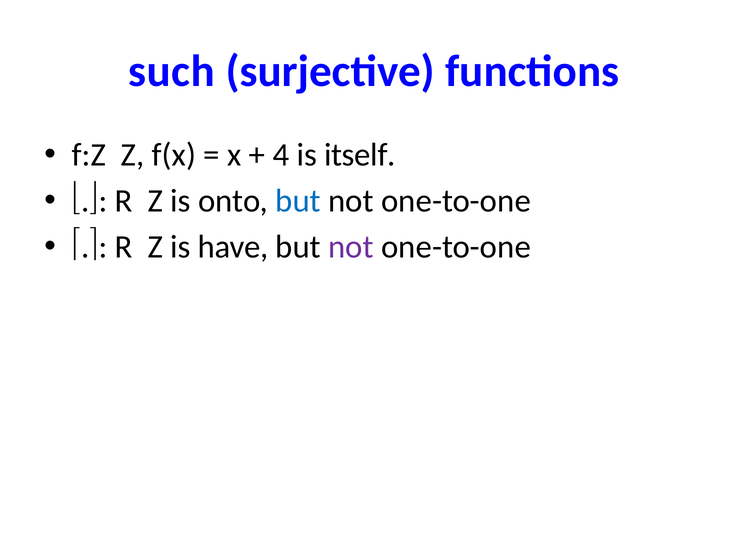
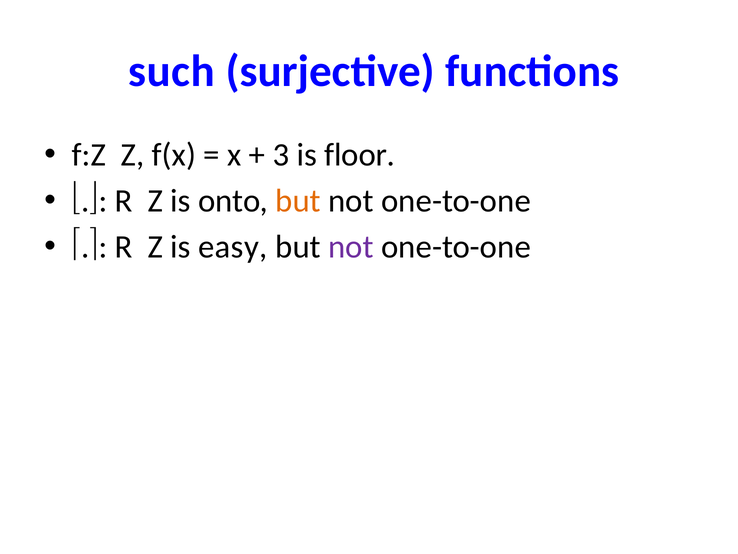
4: 4 -> 3
itself: itself -> floor
but at (298, 201) colour: blue -> orange
have: have -> easy
